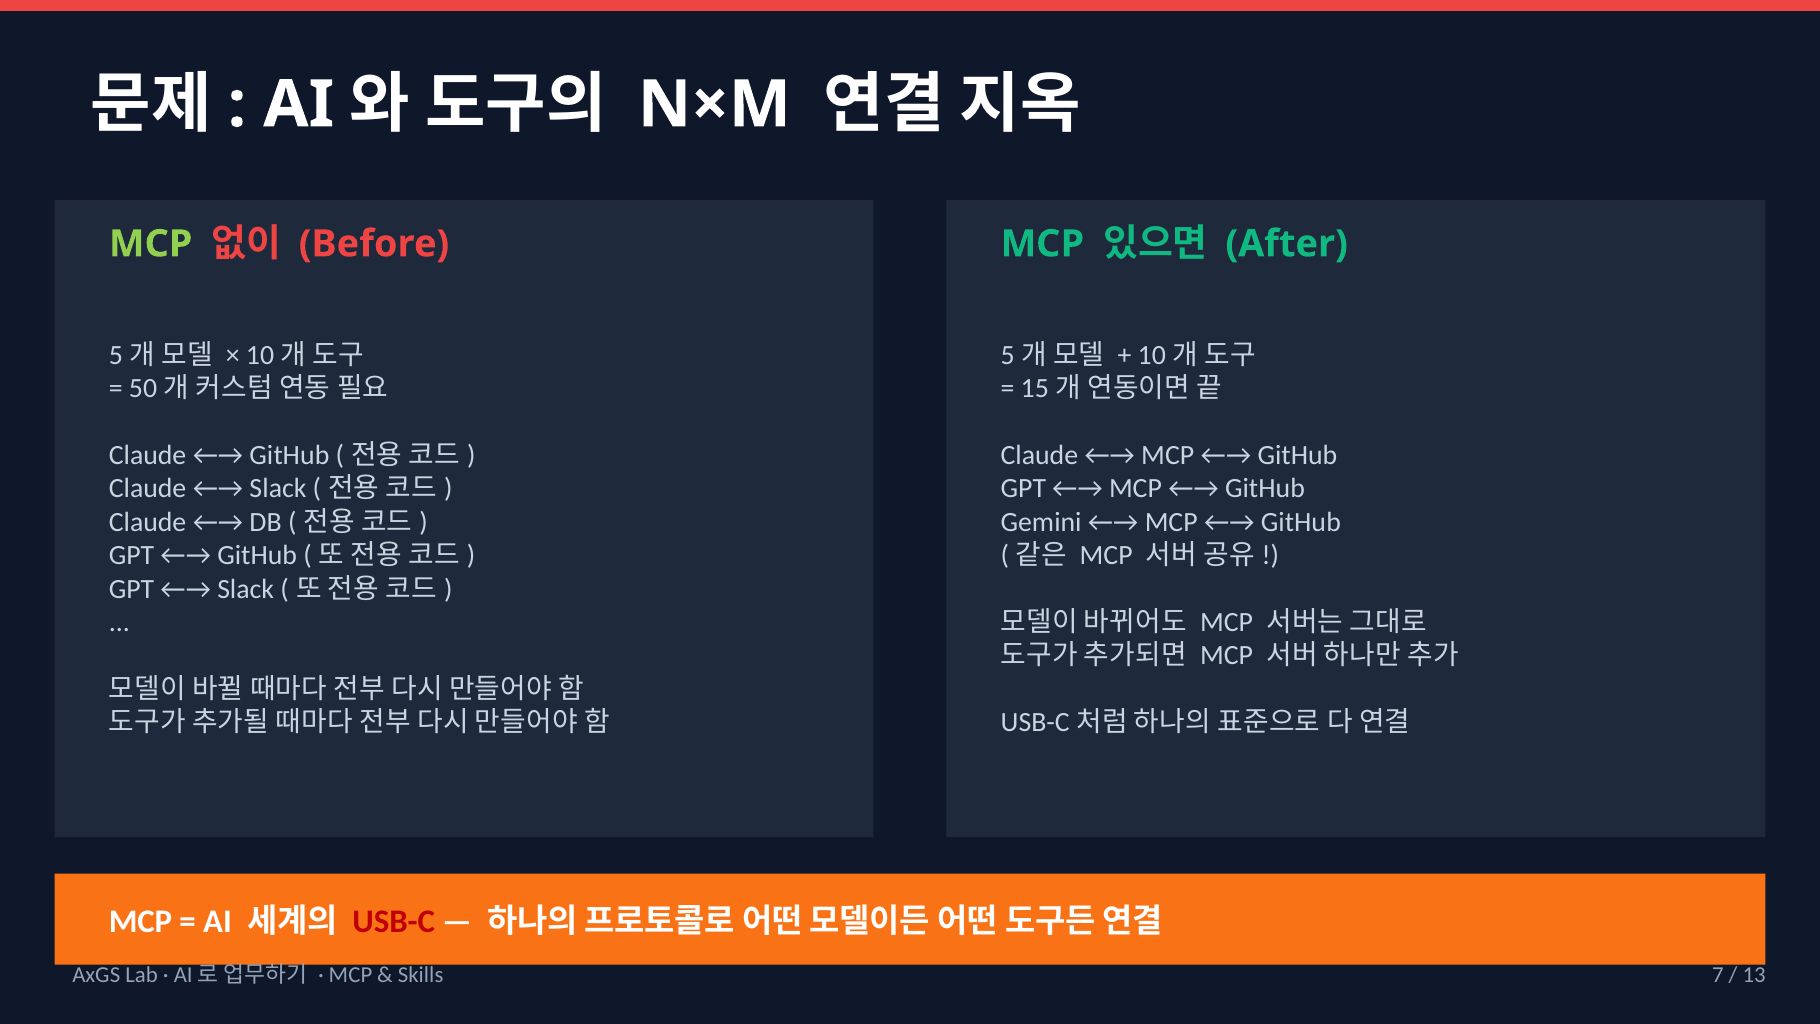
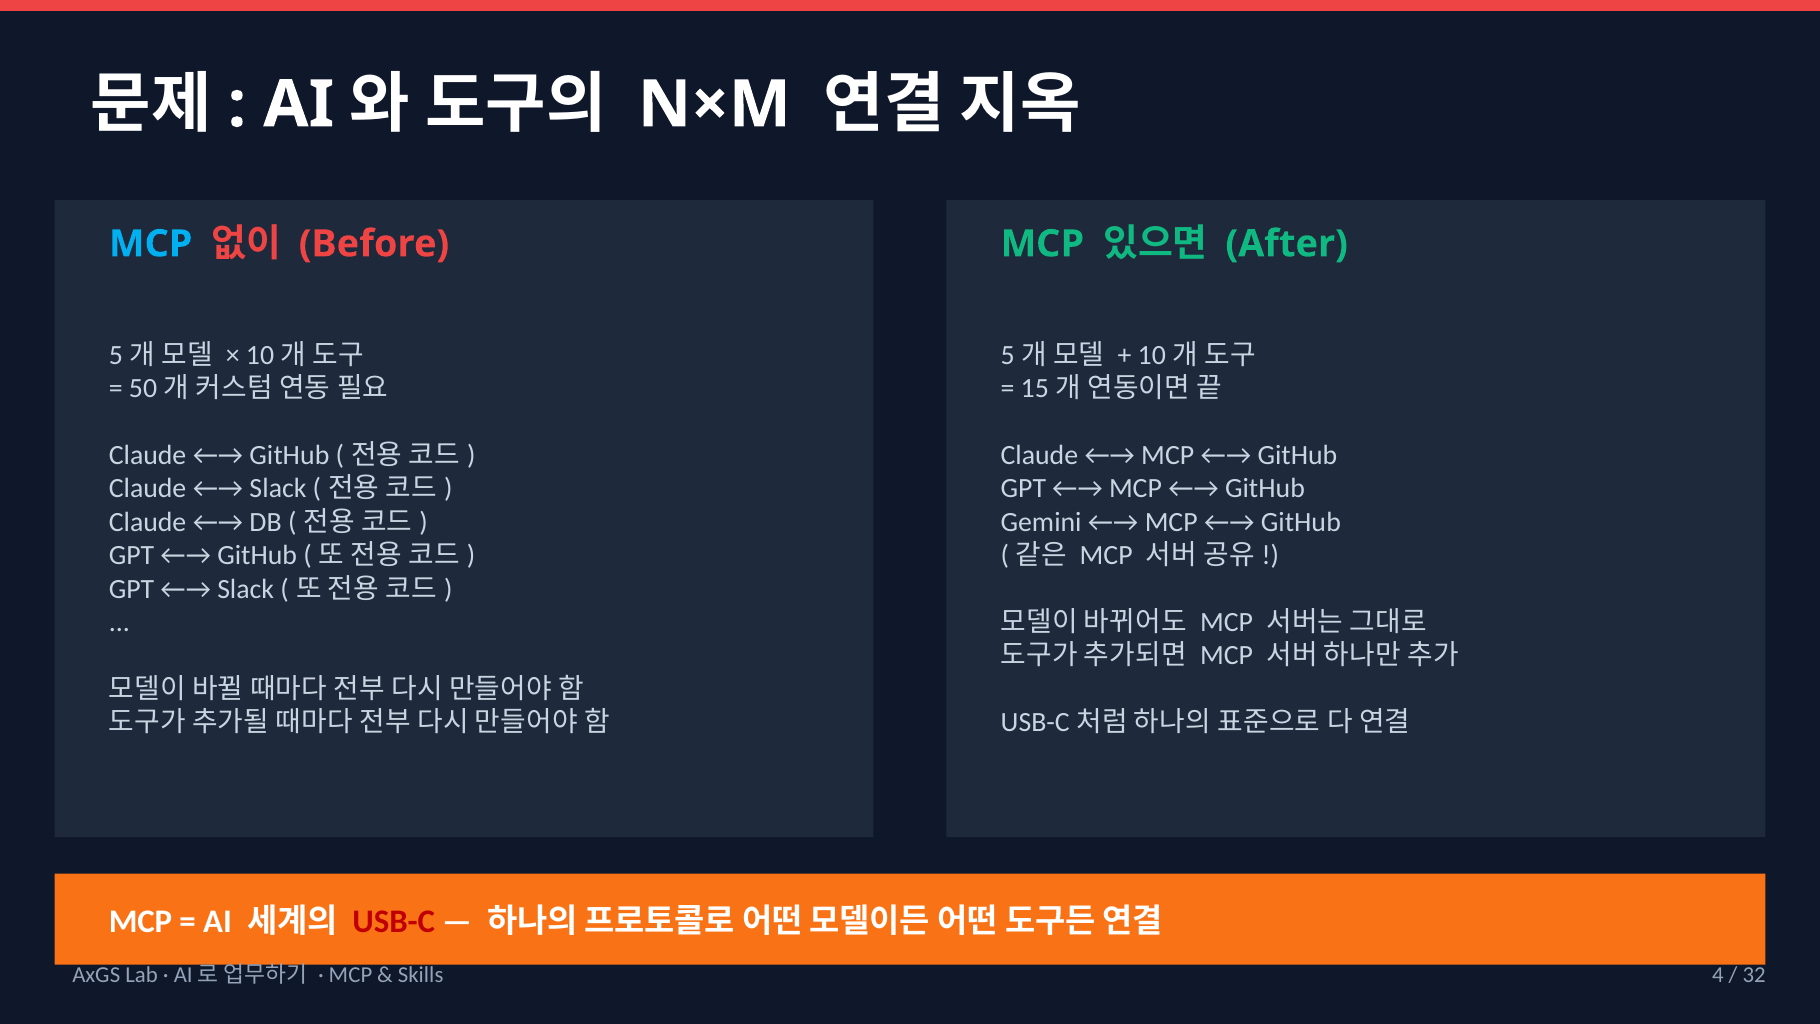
MCP at (151, 244) colour: light green -> light blue
7: 7 -> 4
13: 13 -> 32
